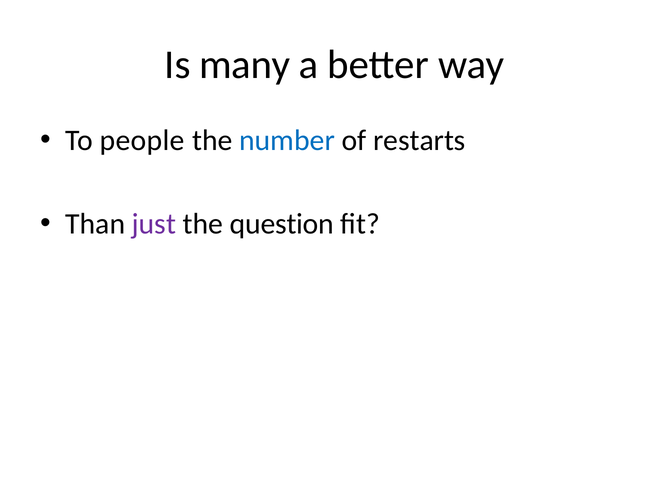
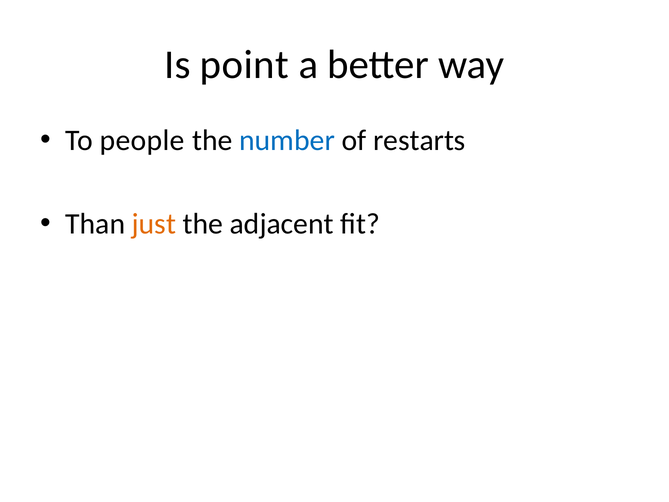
many: many -> point
just colour: purple -> orange
question: question -> adjacent
